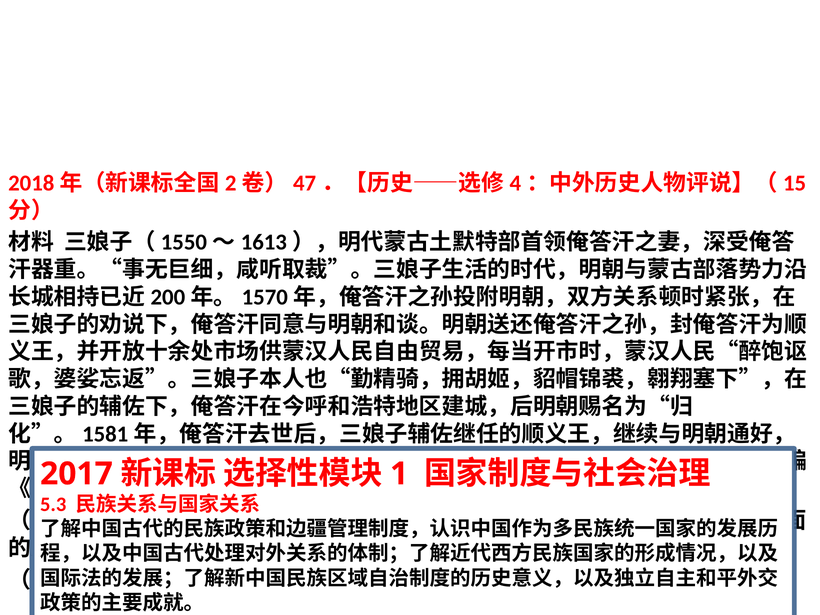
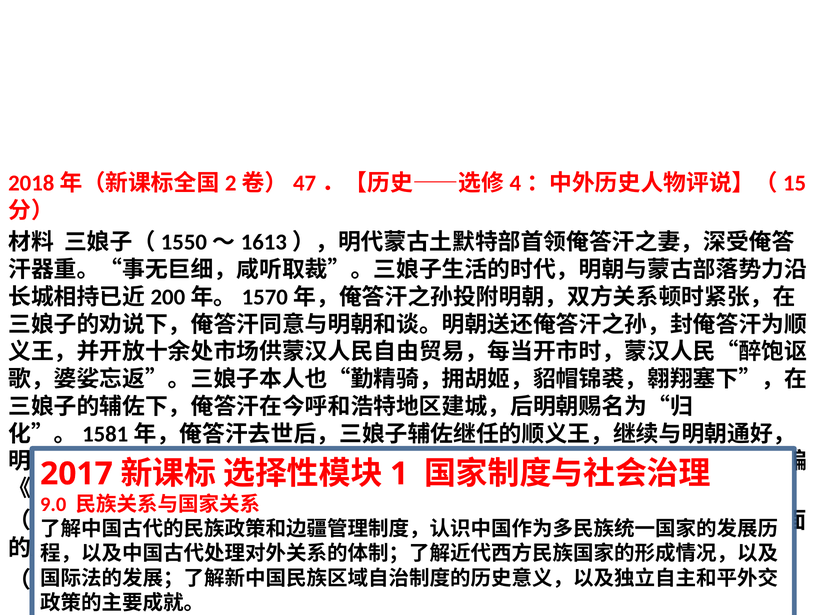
5.3: 5.3 -> 9.0
